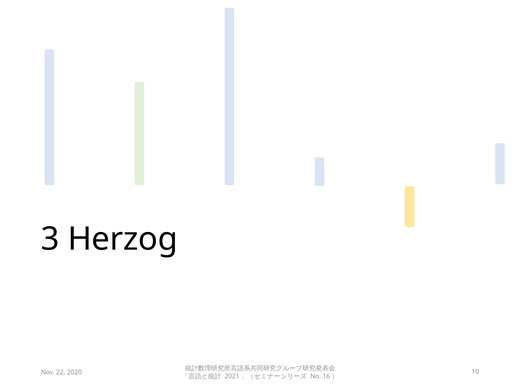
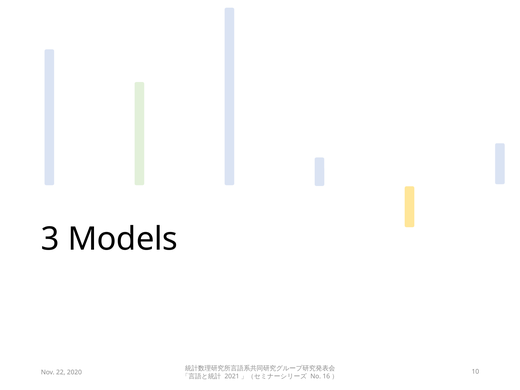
Herzog: Herzog -> Models
